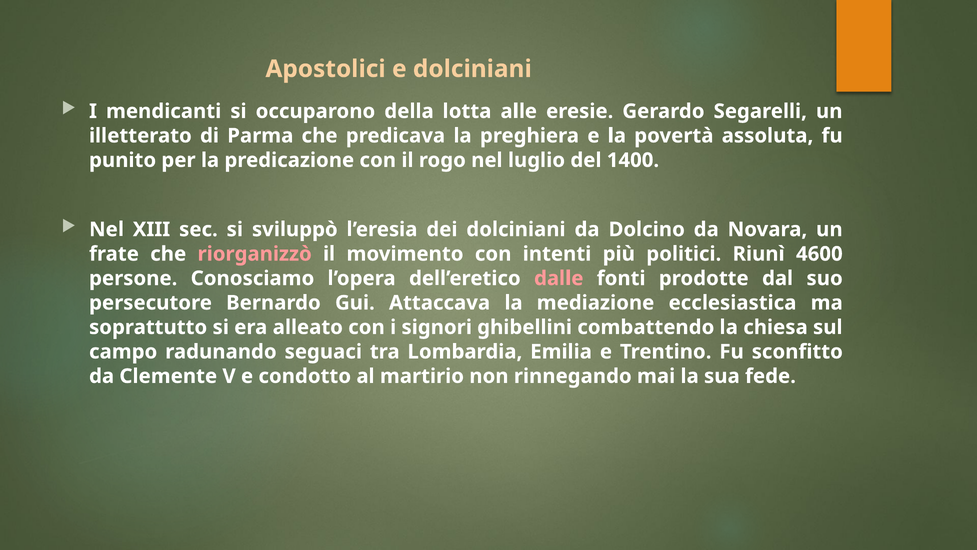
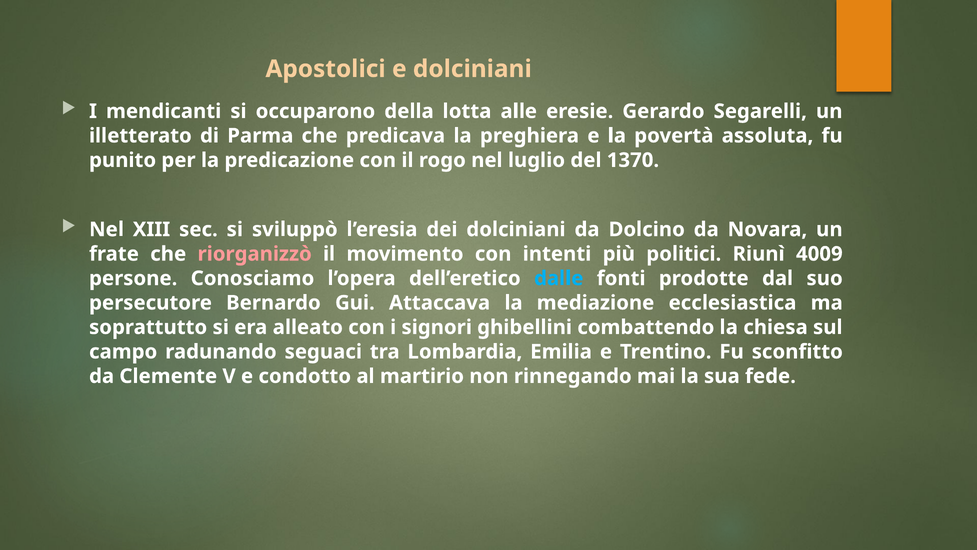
1400: 1400 -> 1370
4600: 4600 -> 4009
dalle colour: pink -> light blue
